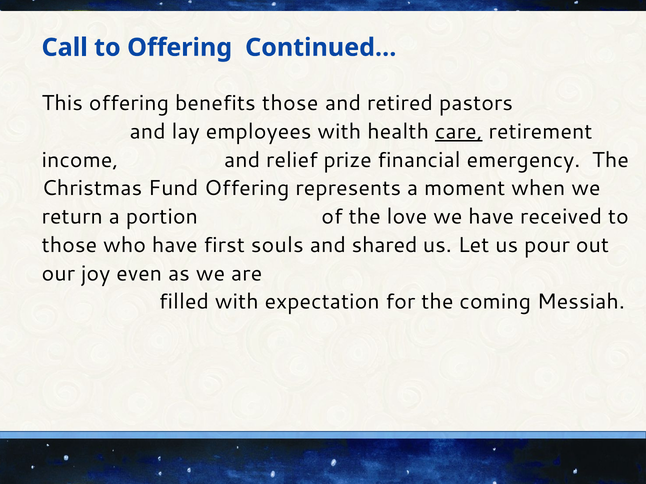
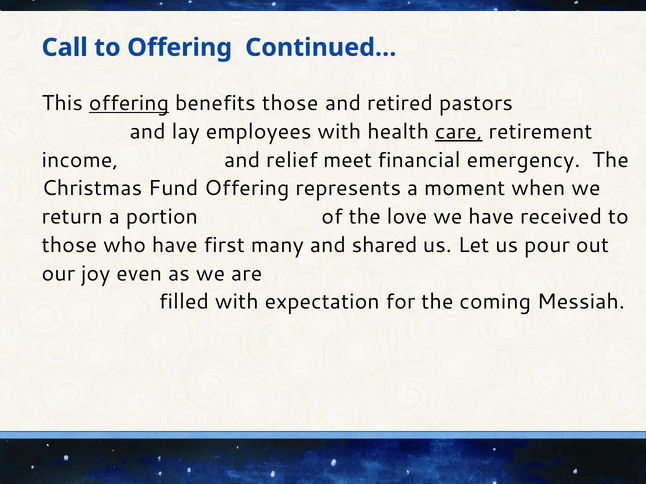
offering at (129, 103) underline: none -> present
prize: prize -> meet
souls: souls -> many
